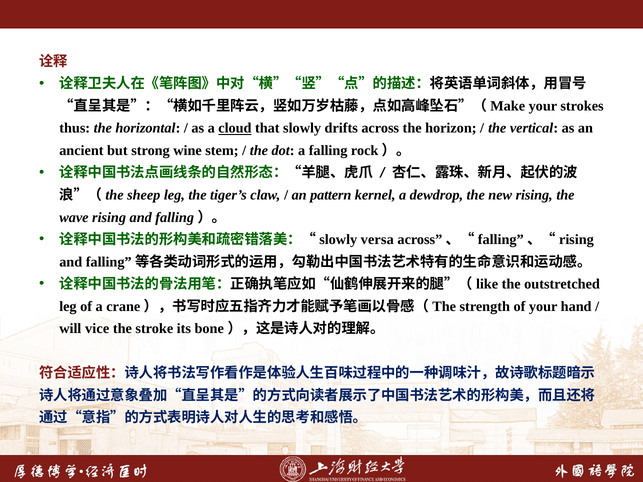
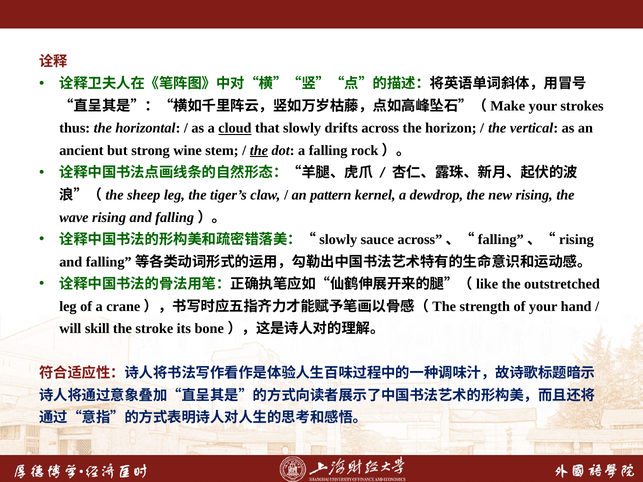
the at (259, 151) underline: none -> present
versa: versa -> sauce
vice: vice -> skill
